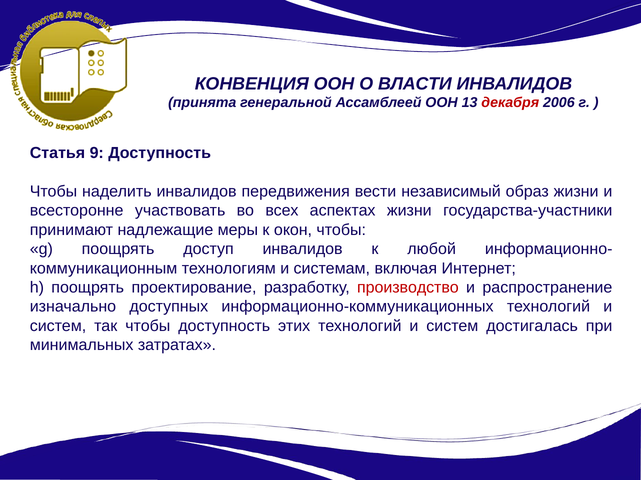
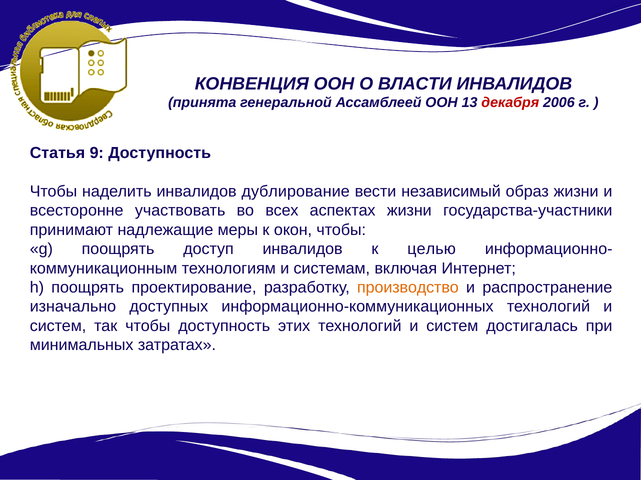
передвижения: передвижения -> дублирование
любой: любой -> целью
производство colour: red -> orange
